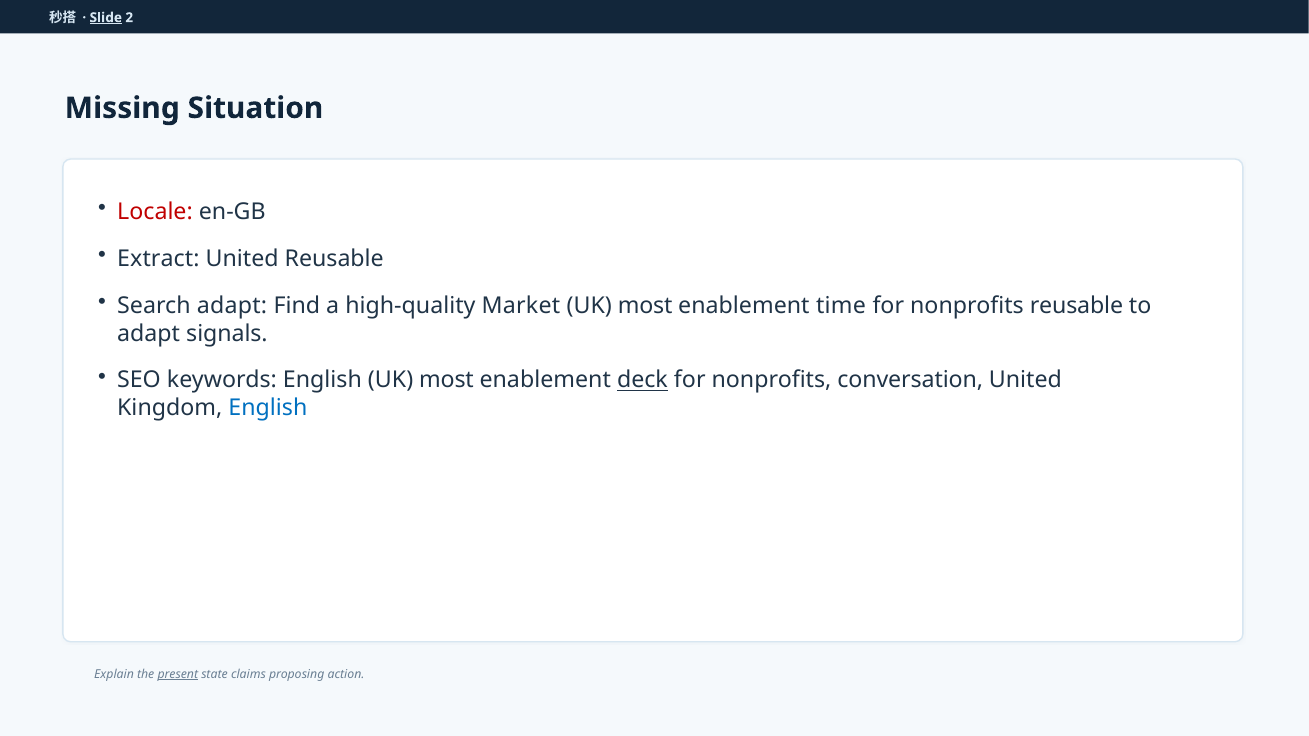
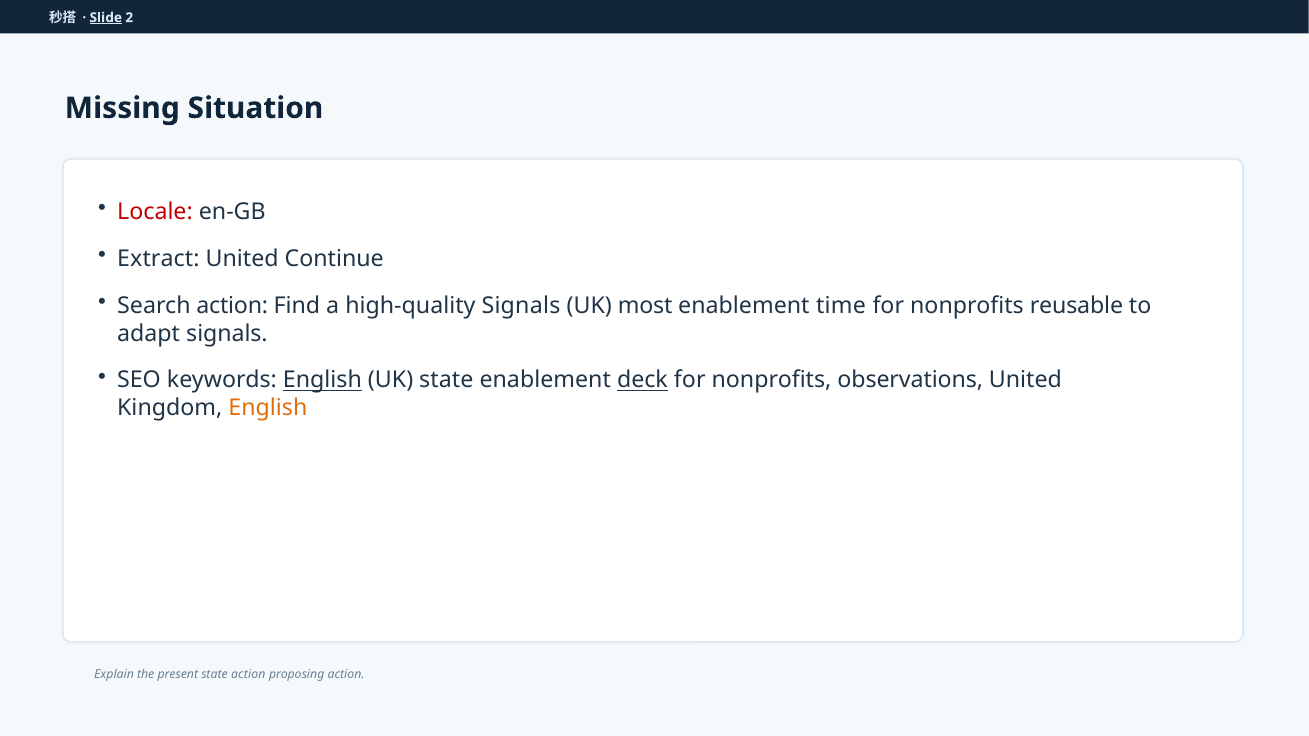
United Reusable: Reusable -> Continue
Search adapt: adapt -> action
high-quality Market: Market -> Signals
English at (322, 380) underline: none -> present
most at (447, 380): most -> state
conversation: conversation -> observations
English at (268, 408) colour: blue -> orange
present underline: present -> none
state claims: claims -> action
